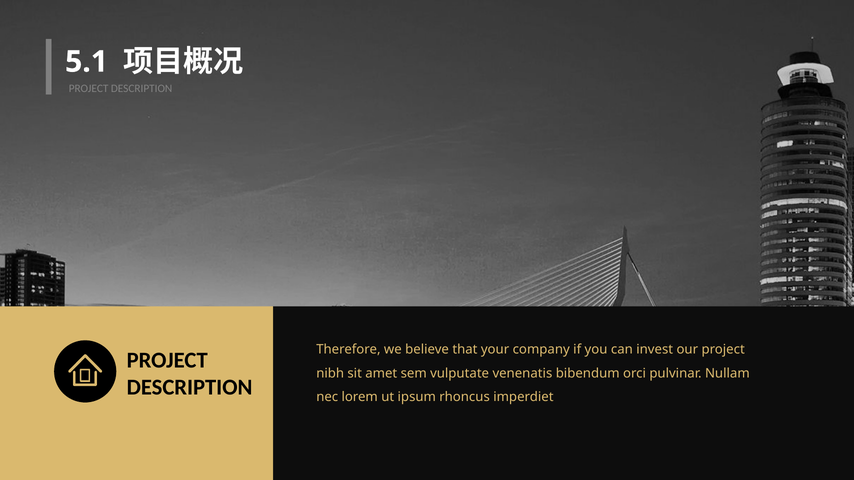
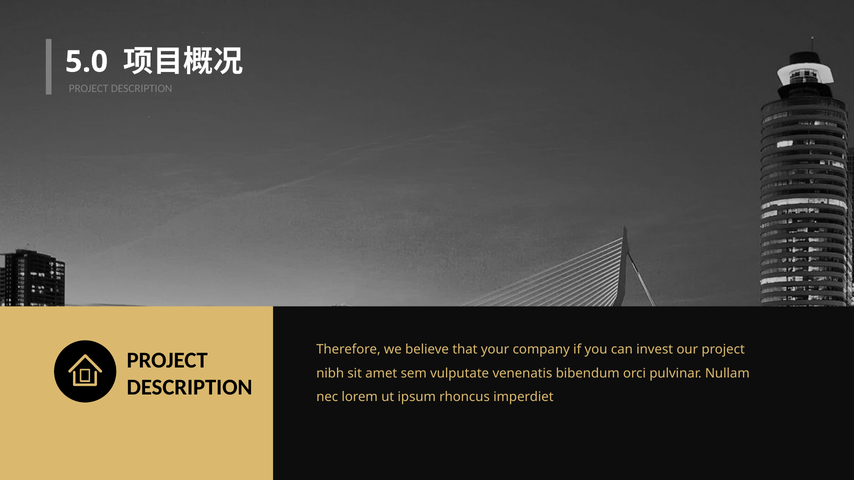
5.1: 5.1 -> 5.0
